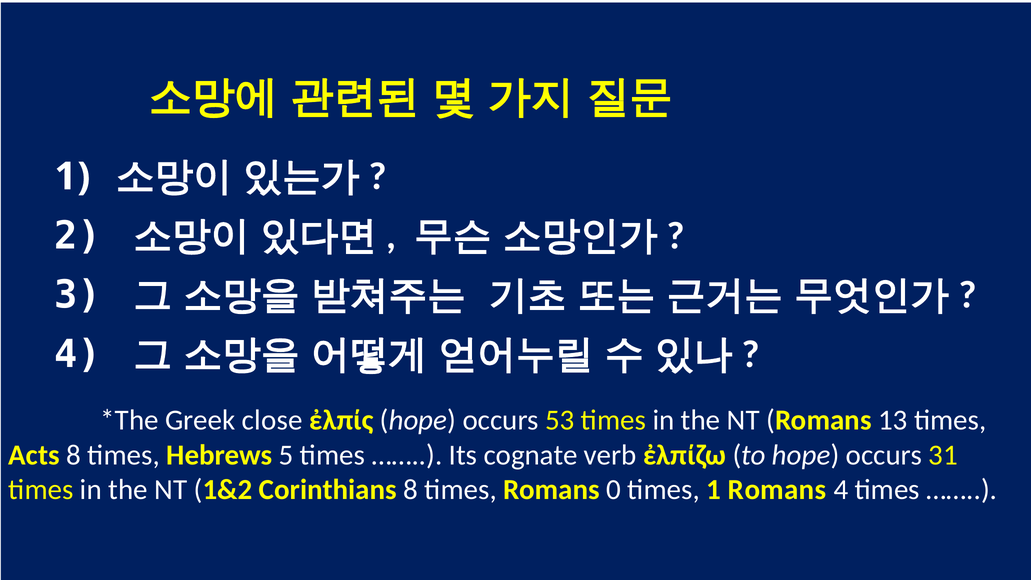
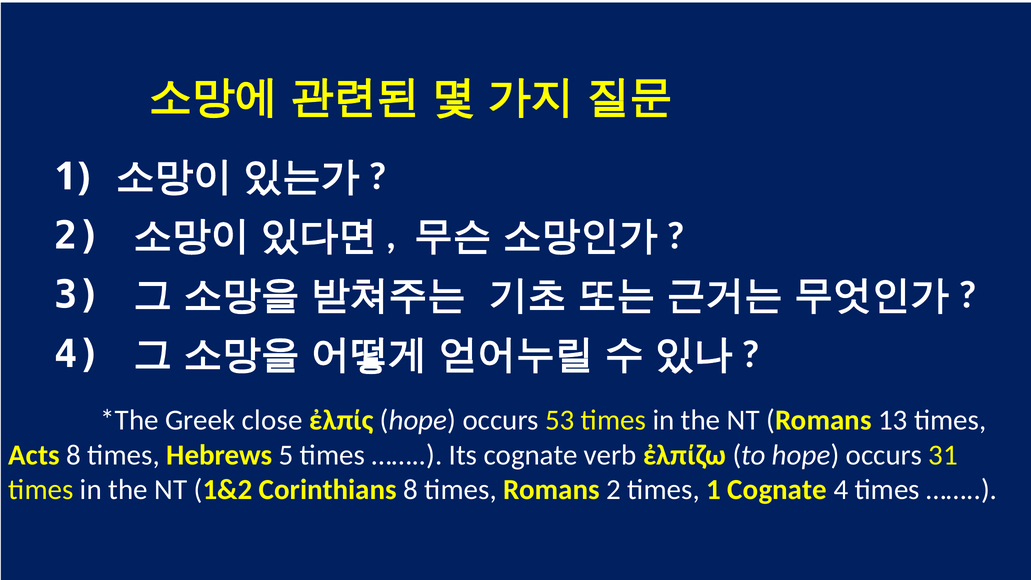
Romans 0: 0 -> 2
1 Romans: Romans -> Cognate
